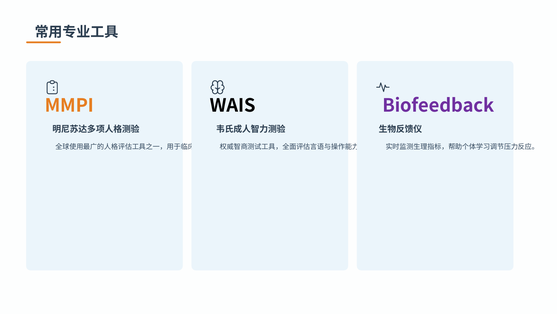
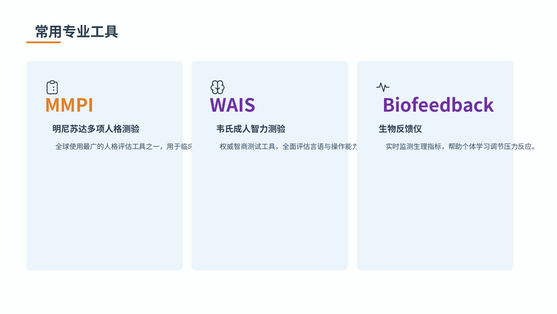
WAIS colour: black -> purple
